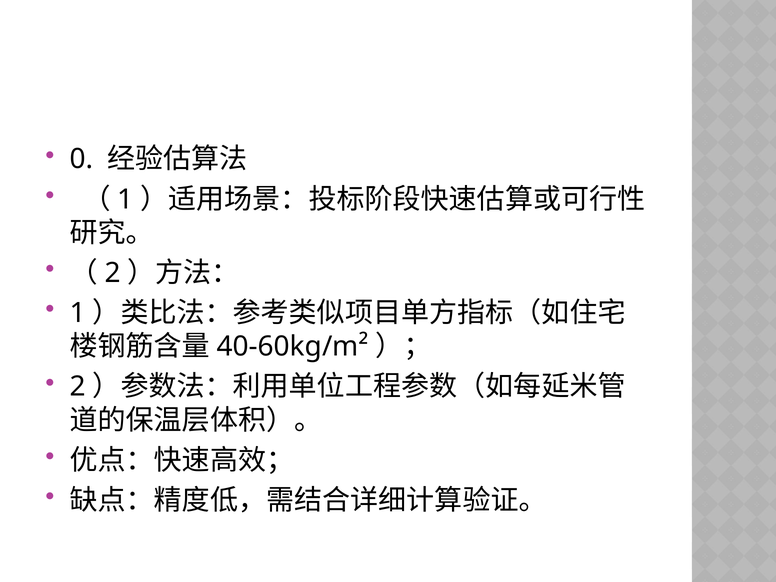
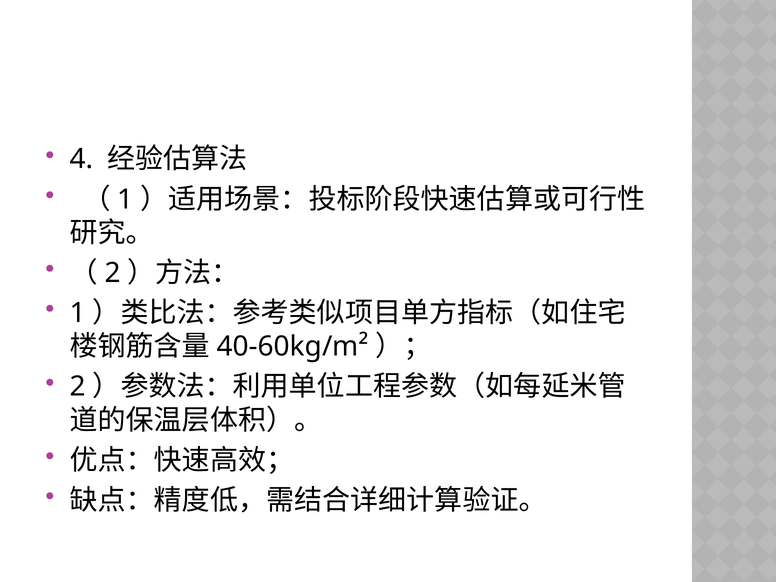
0: 0 -> 4
